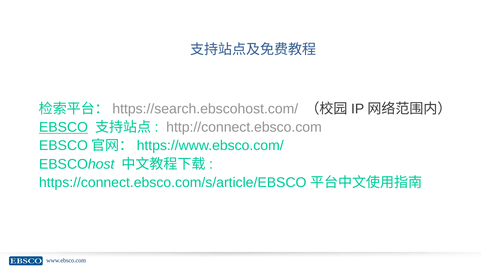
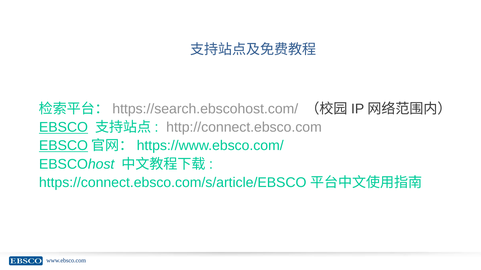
EBSCO at (63, 146) underline: none -> present
